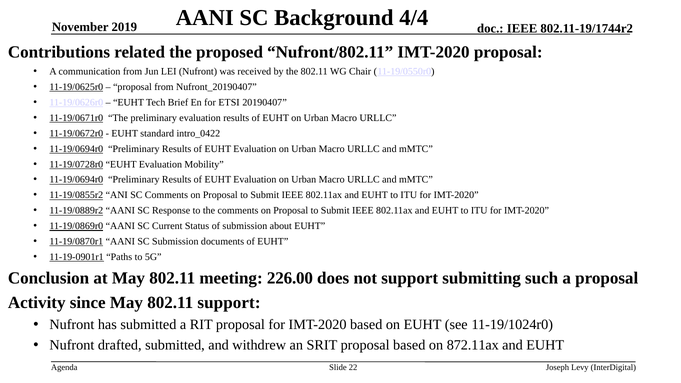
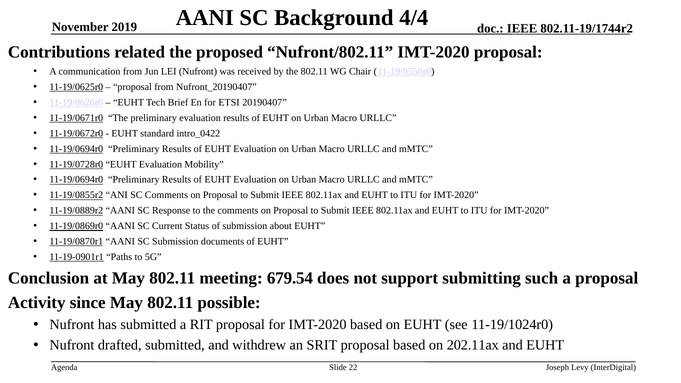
226.00: 226.00 -> 679.54
802.11 support: support -> possible
872.11ax: 872.11ax -> 202.11ax
